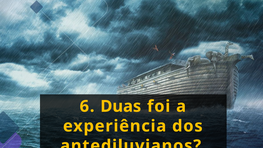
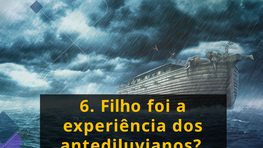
Duas: Duas -> Filho
